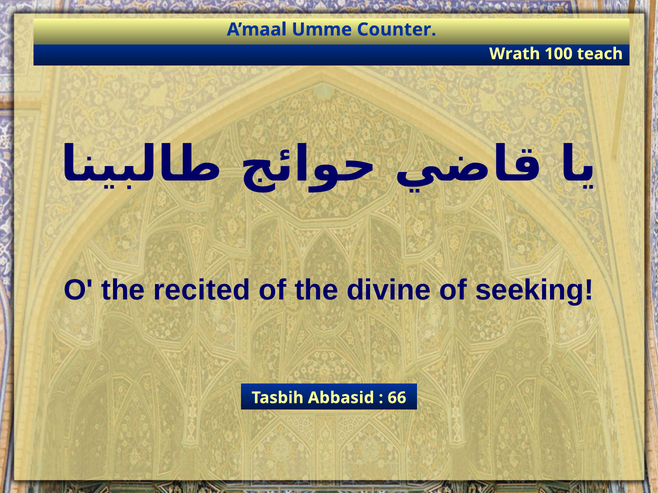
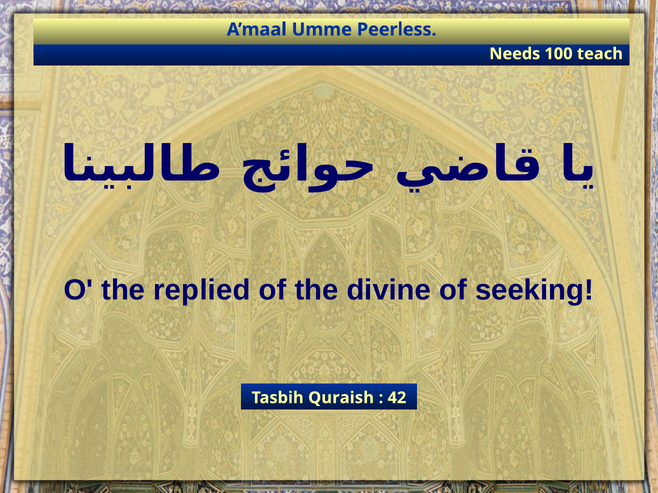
Counter: Counter -> Peerless
Wrath: Wrath -> Needs
recited: recited -> replied
Abbasid: Abbasid -> Quraish
66: 66 -> 42
